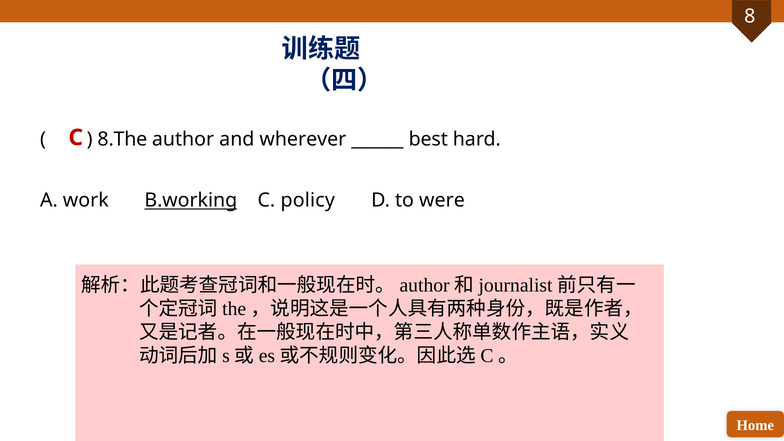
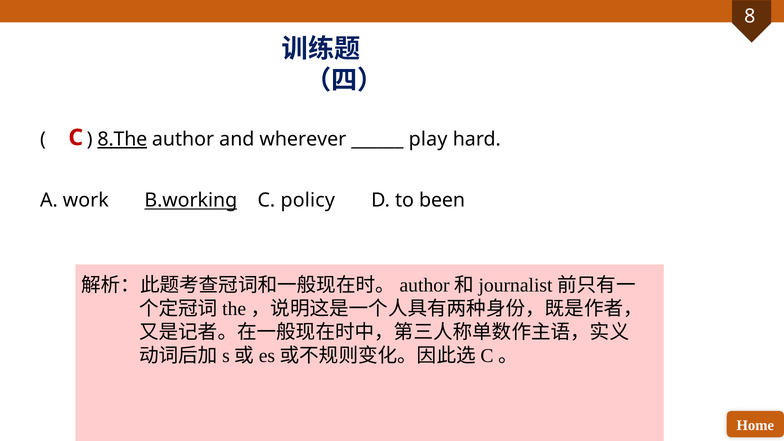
8.The underline: none -> present
best: best -> play
were: were -> been
